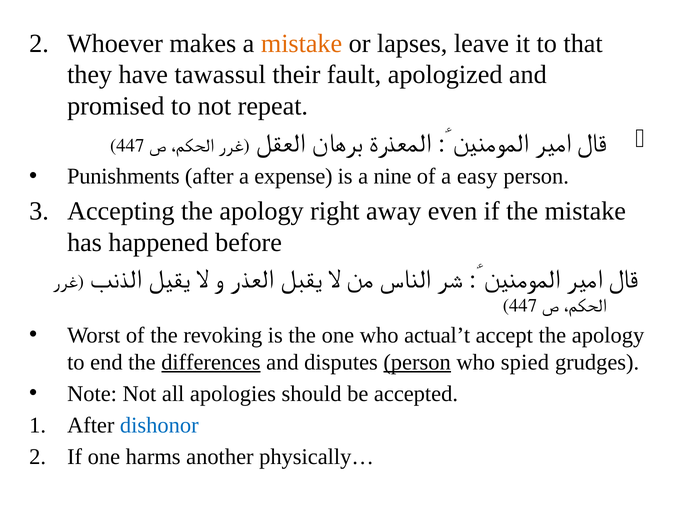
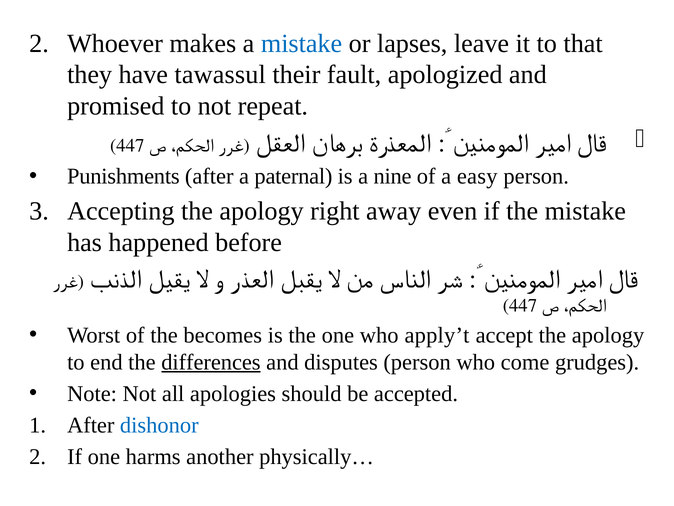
mistake at (302, 43) colour: orange -> blue
expense: expense -> paternal
revoking: revoking -> becomes
actual’t: actual’t -> apply’t
person at (417, 362) underline: present -> none
spied: spied -> come
